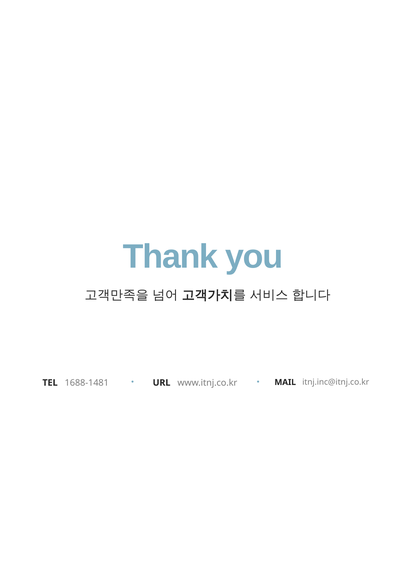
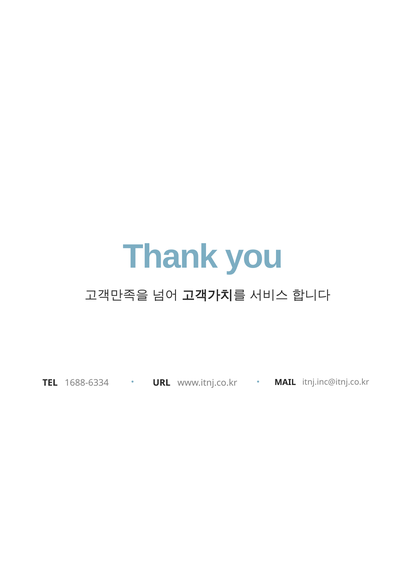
1688-1481: 1688-1481 -> 1688-6334
